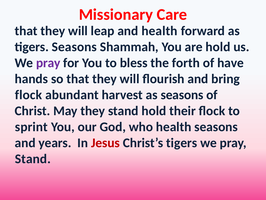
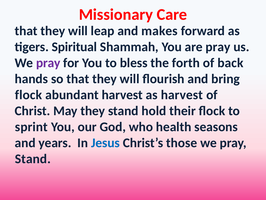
and health: health -> makes
tigers Seasons: Seasons -> Spiritual
are hold: hold -> pray
have: have -> back
as seasons: seasons -> harvest
Jesus colour: red -> blue
Christ’s tigers: tigers -> those
